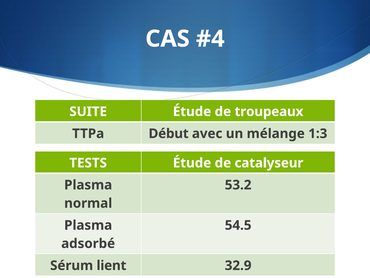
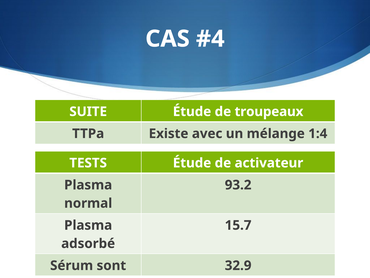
Début: Début -> Existe
1:3: 1:3 -> 1:4
catalyseur: catalyseur -> activateur
53.2: 53.2 -> 93.2
54.5: 54.5 -> 15.7
lient: lient -> sont
